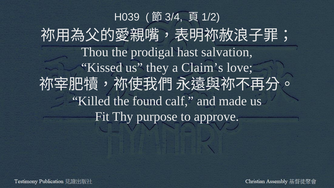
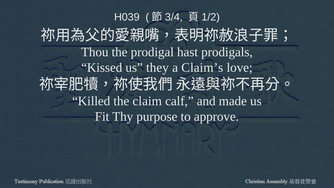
salvation: salvation -> prodigals
found: found -> claim
